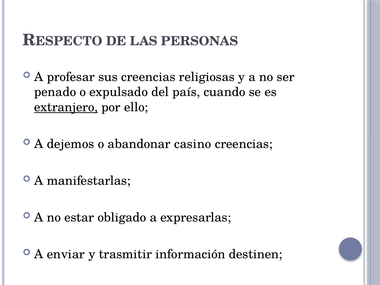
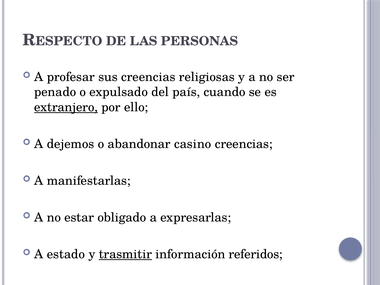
enviar: enviar -> estado
trasmitir underline: none -> present
destinen: destinen -> referidos
